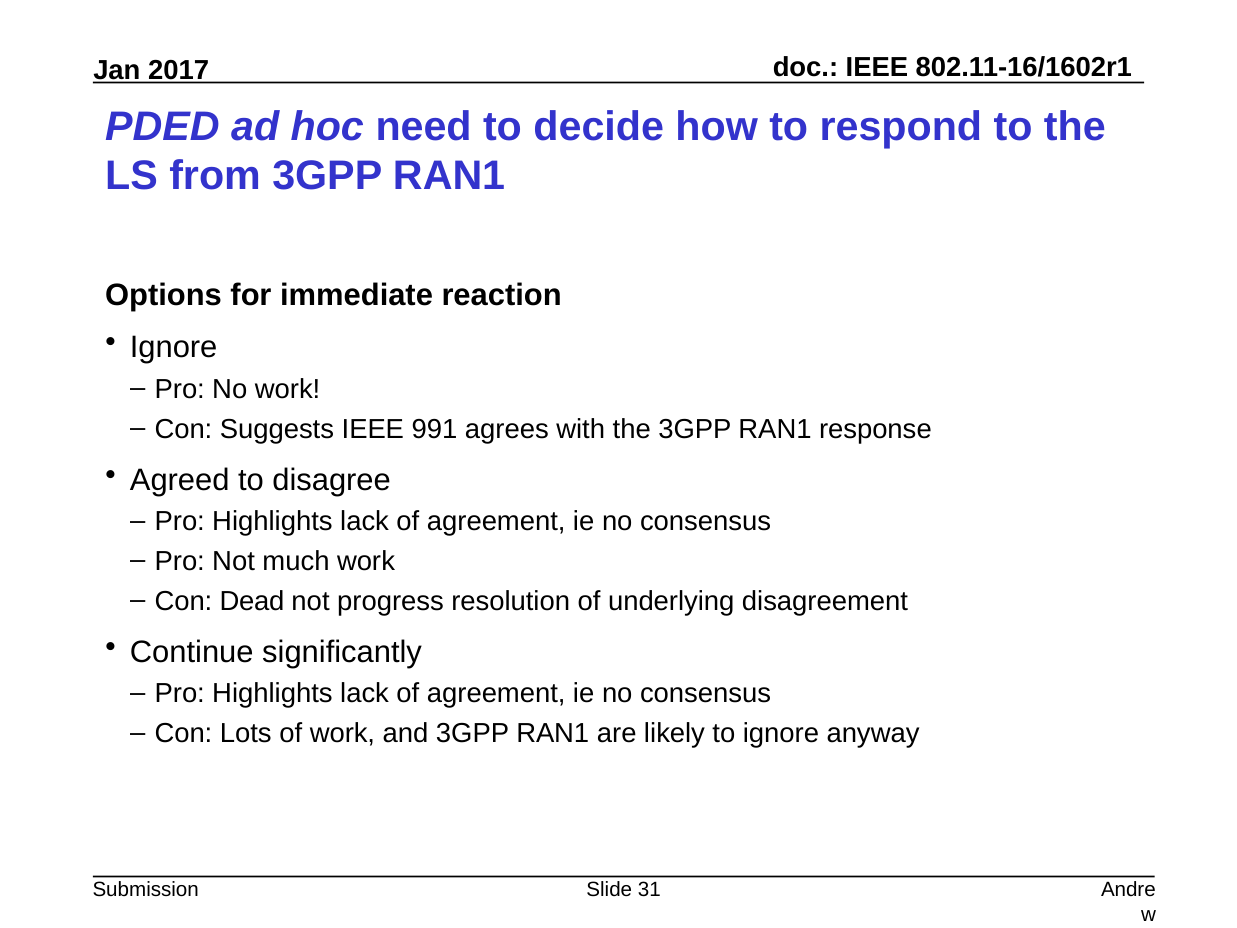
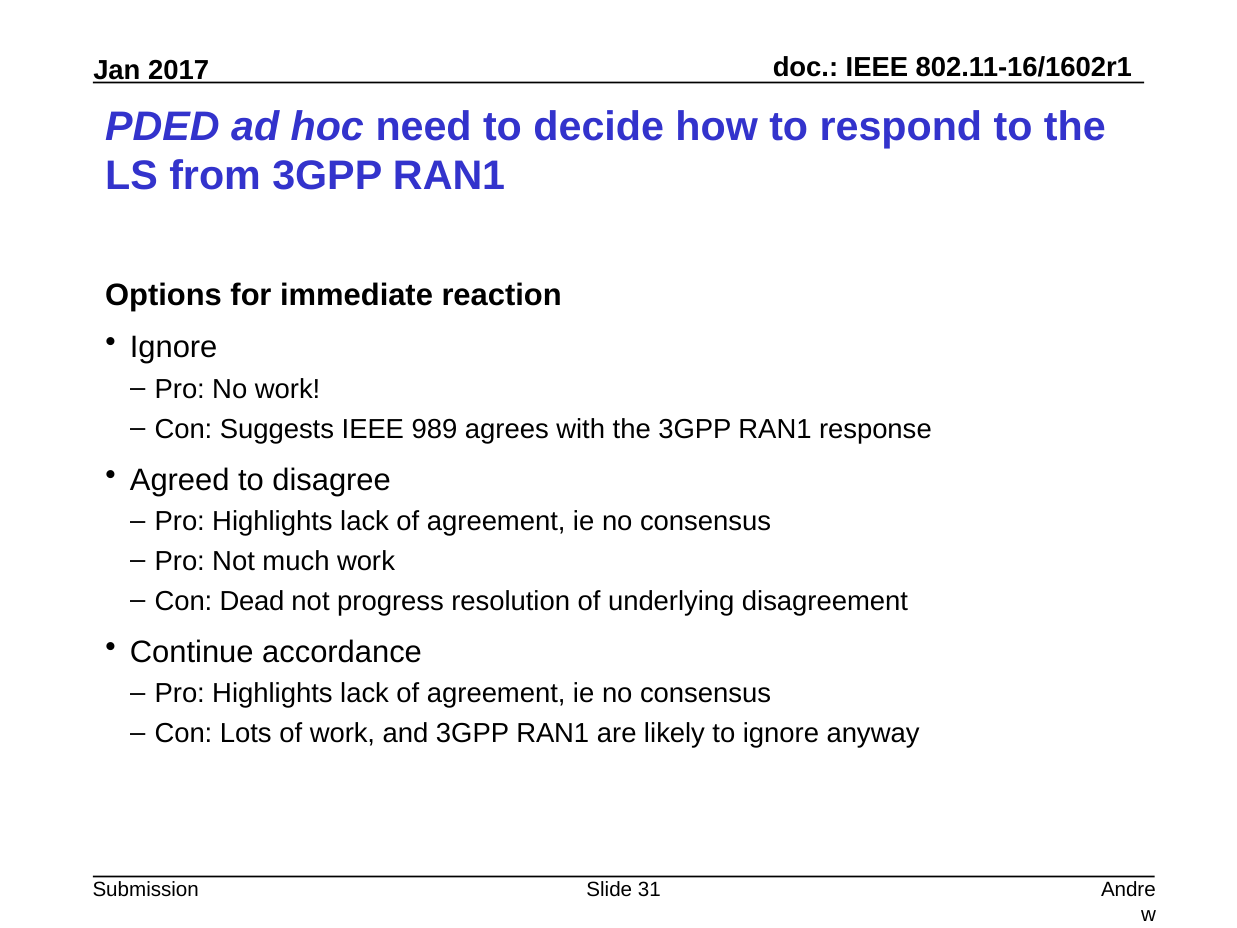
991: 991 -> 989
significantly: significantly -> accordance
